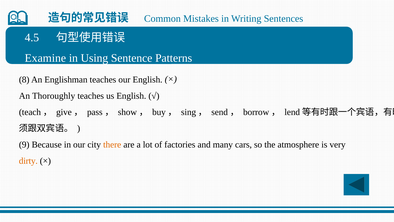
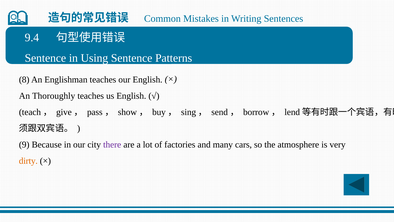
4.5: 4.5 -> 9.4
Examine at (45, 58): Examine -> Sentence
there colour: orange -> purple
